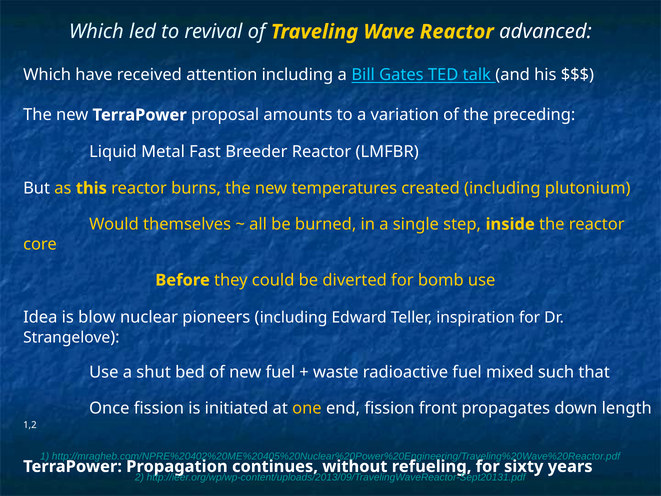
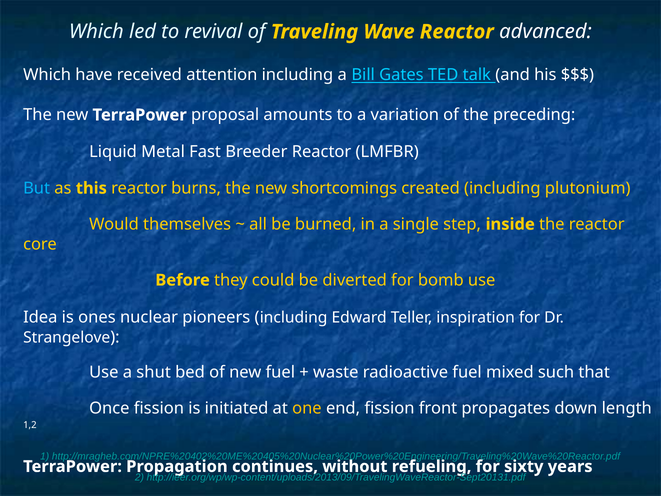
But colour: white -> light blue
temperatures: temperatures -> shortcomings
blow: blow -> ones
